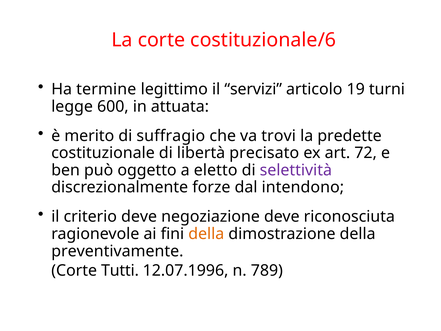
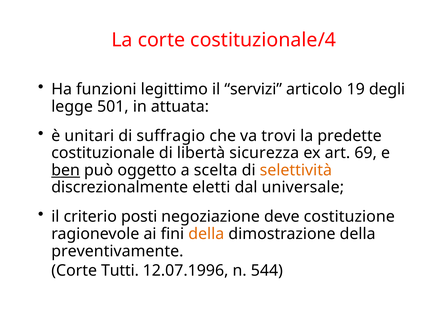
costituzionale/6: costituzionale/6 -> costituzionale/4
termine: termine -> funzioni
turni: turni -> degli
600: 600 -> 501
merito: merito -> unitari
precisato: precisato -> sicurezza
72: 72 -> 69
ben underline: none -> present
eletto: eletto -> scelta
selettività colour: purple -> orange
forze: forze -> eletti
intendono: intendono -> universale
criterio deve: deve -> posti
riconosciuta: riconosciuta -> costituzione
789: 789 -> 544
